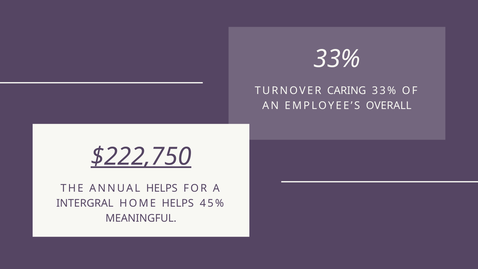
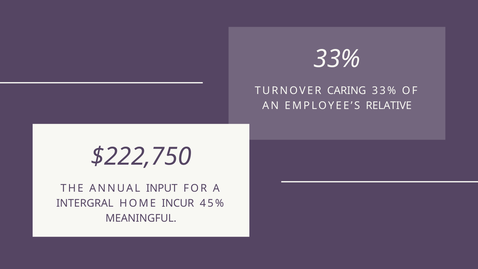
OVERALL: OVERALL -> RELATIVE
$222,750 underline: present -> none
ANNUAL HELPS: HELPS -> INPUT
HOME HELPS: HELPS -> INCUR
